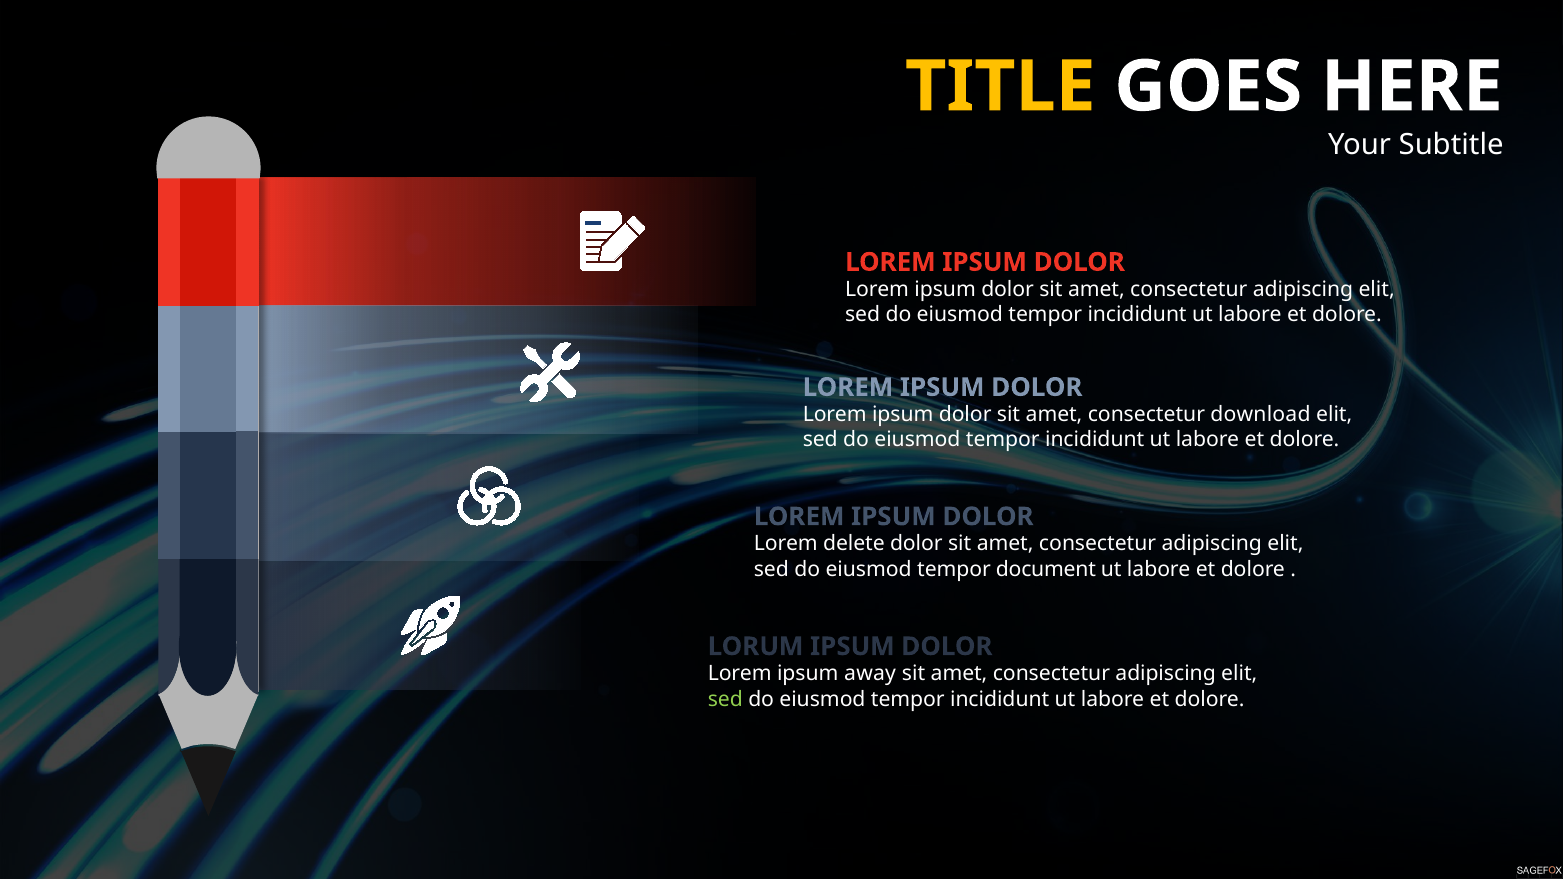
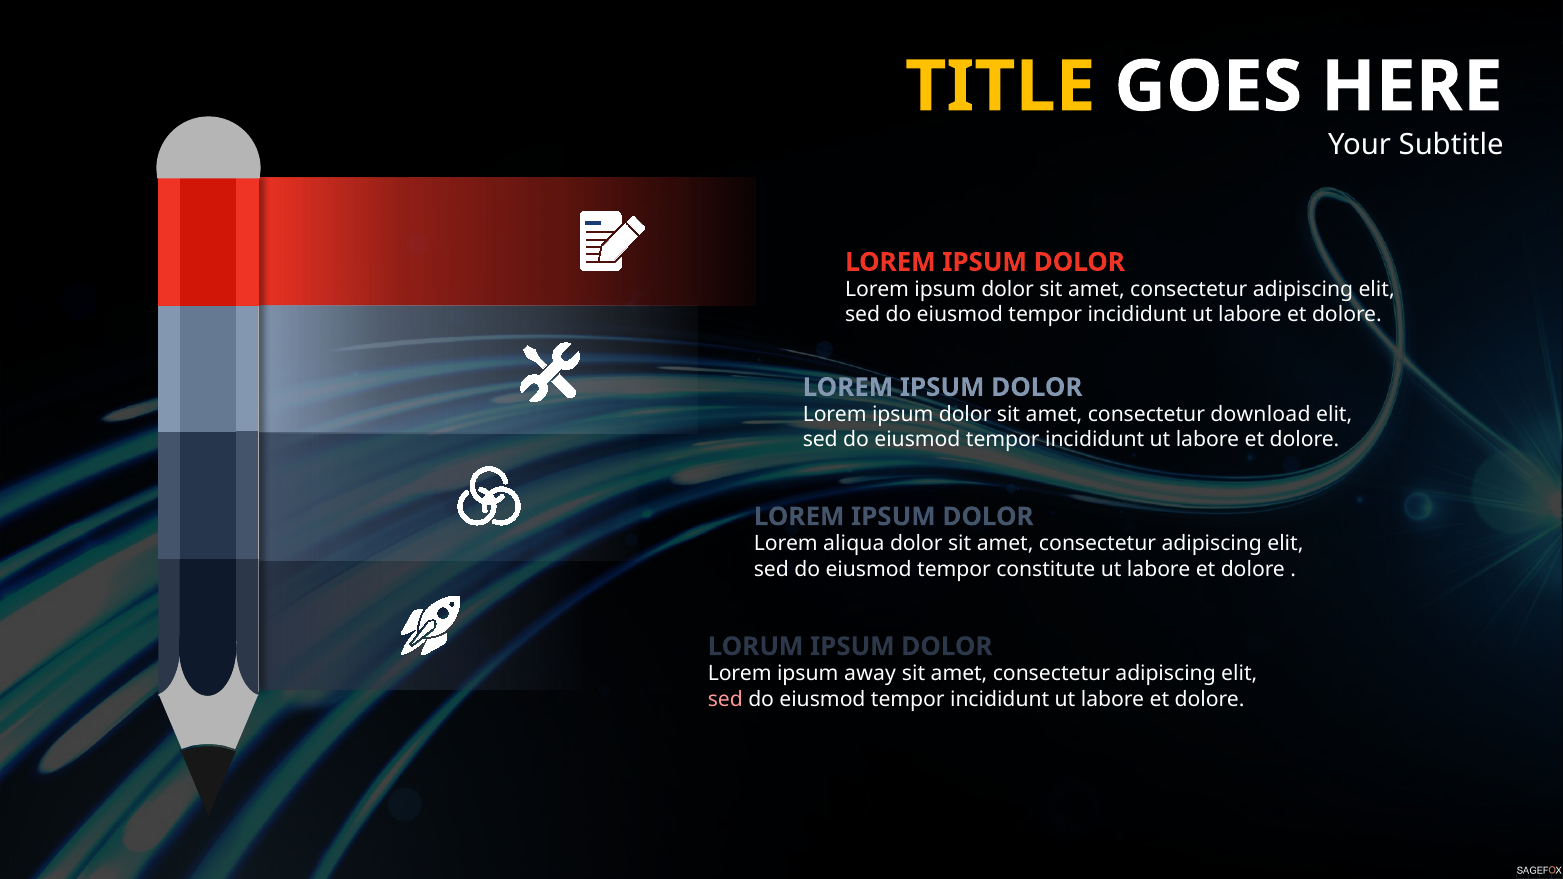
delete: delete -> aliqua
document: document -> constitute
sed at (725, 699) colour: light green -> pink
